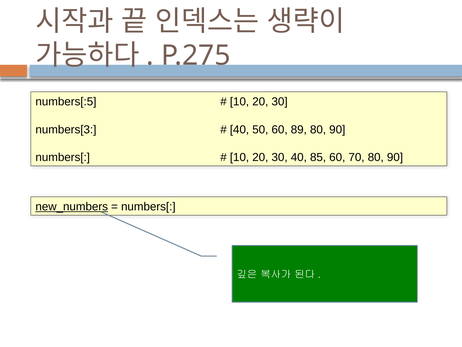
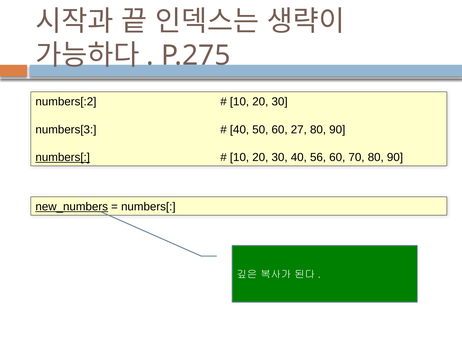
numbers[:5: numbers[:5 -> numbers[:2
89: 89 -> 27
numbers[ at (63, 157) underline: none -> present
85: 85 -> 56
